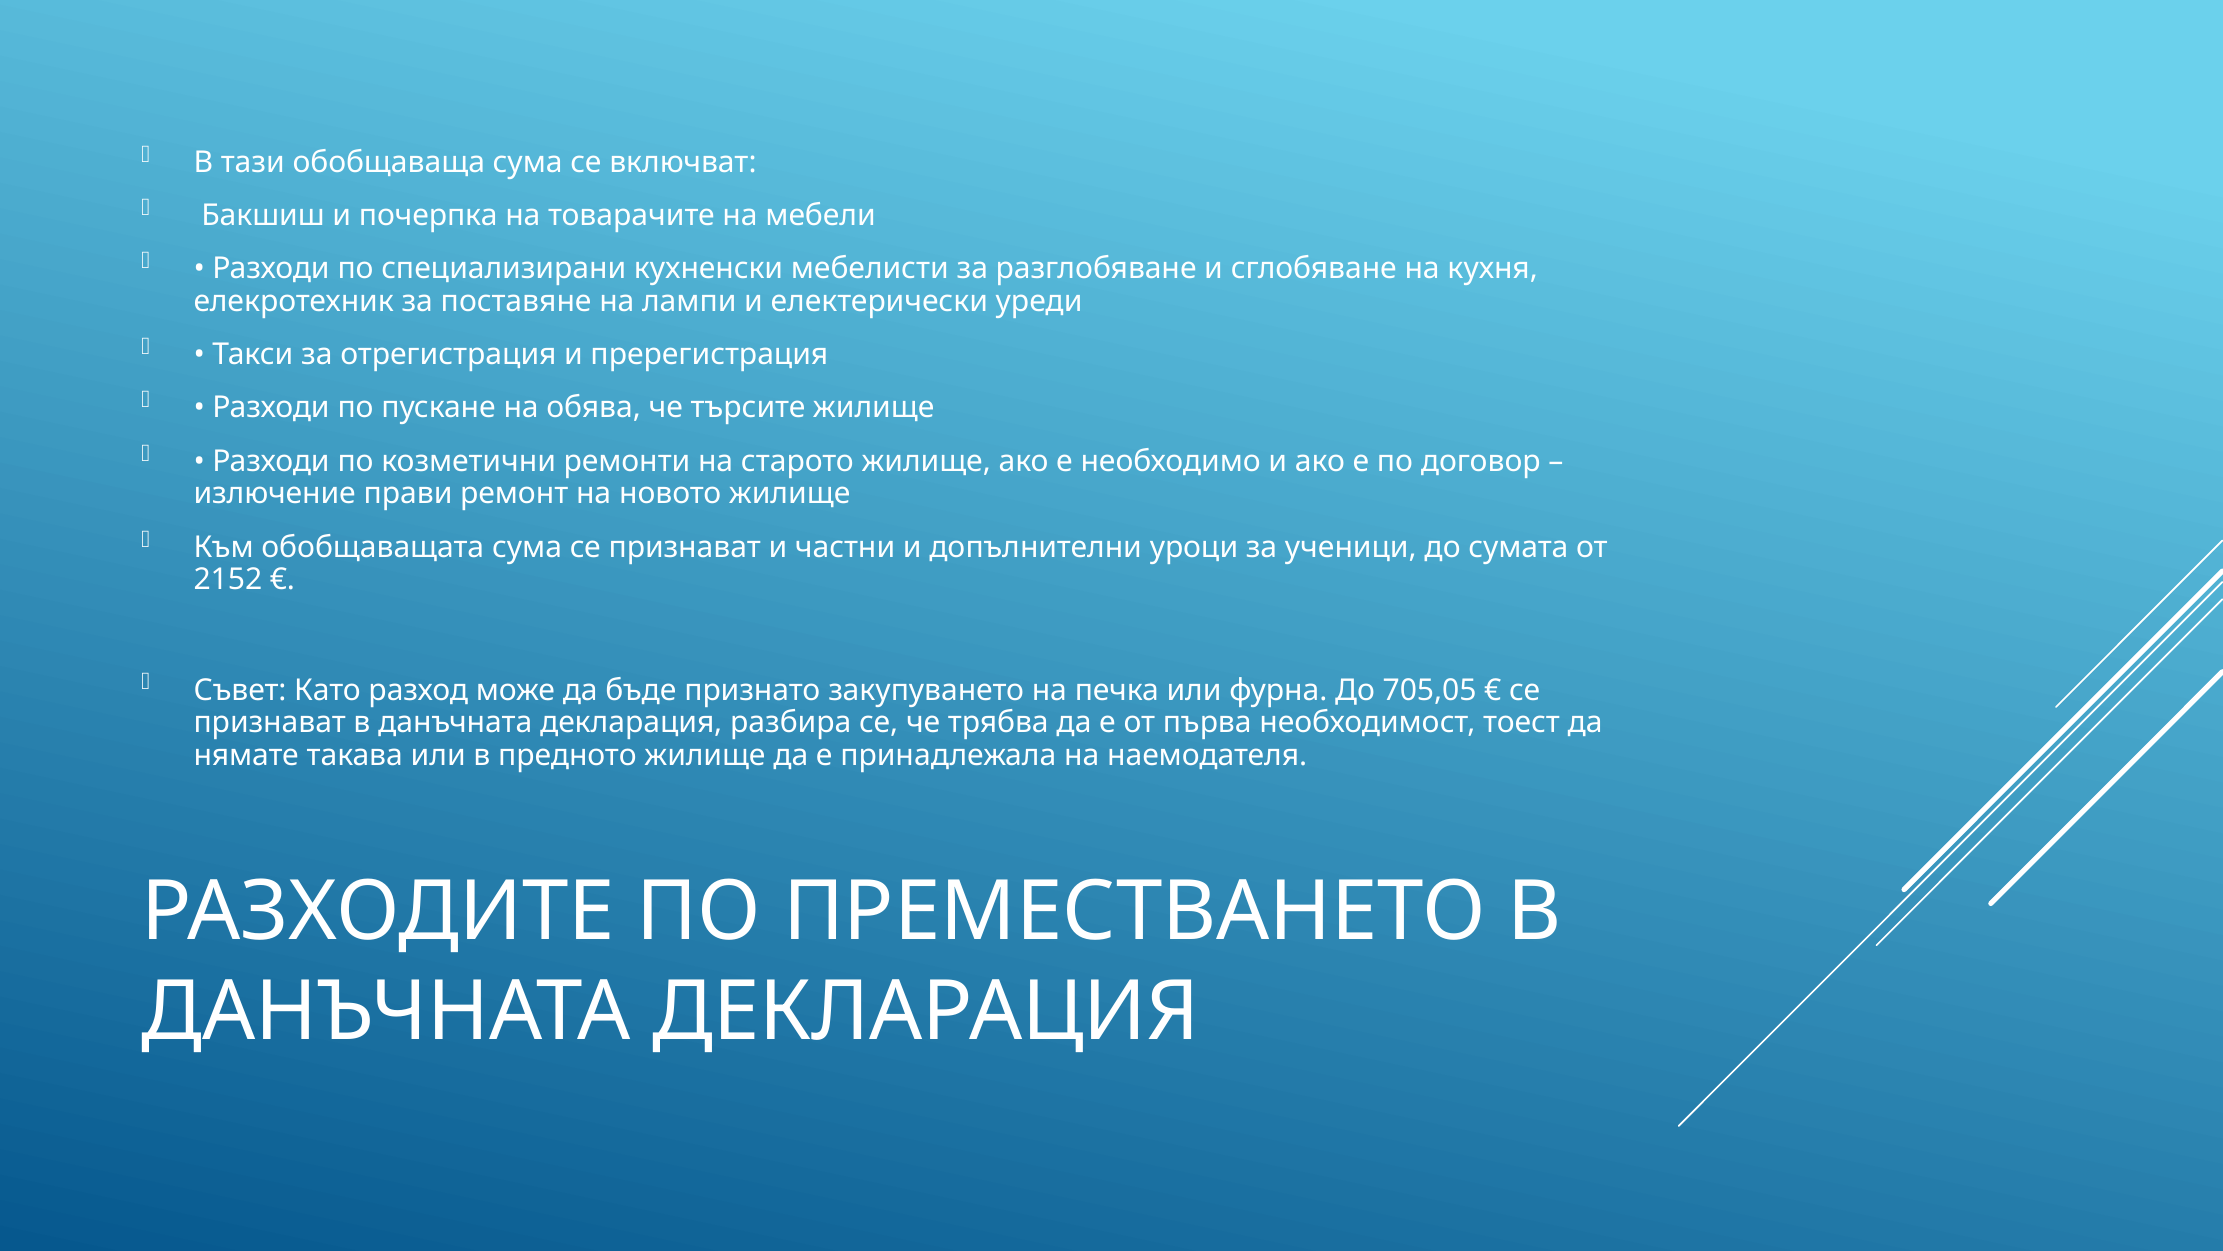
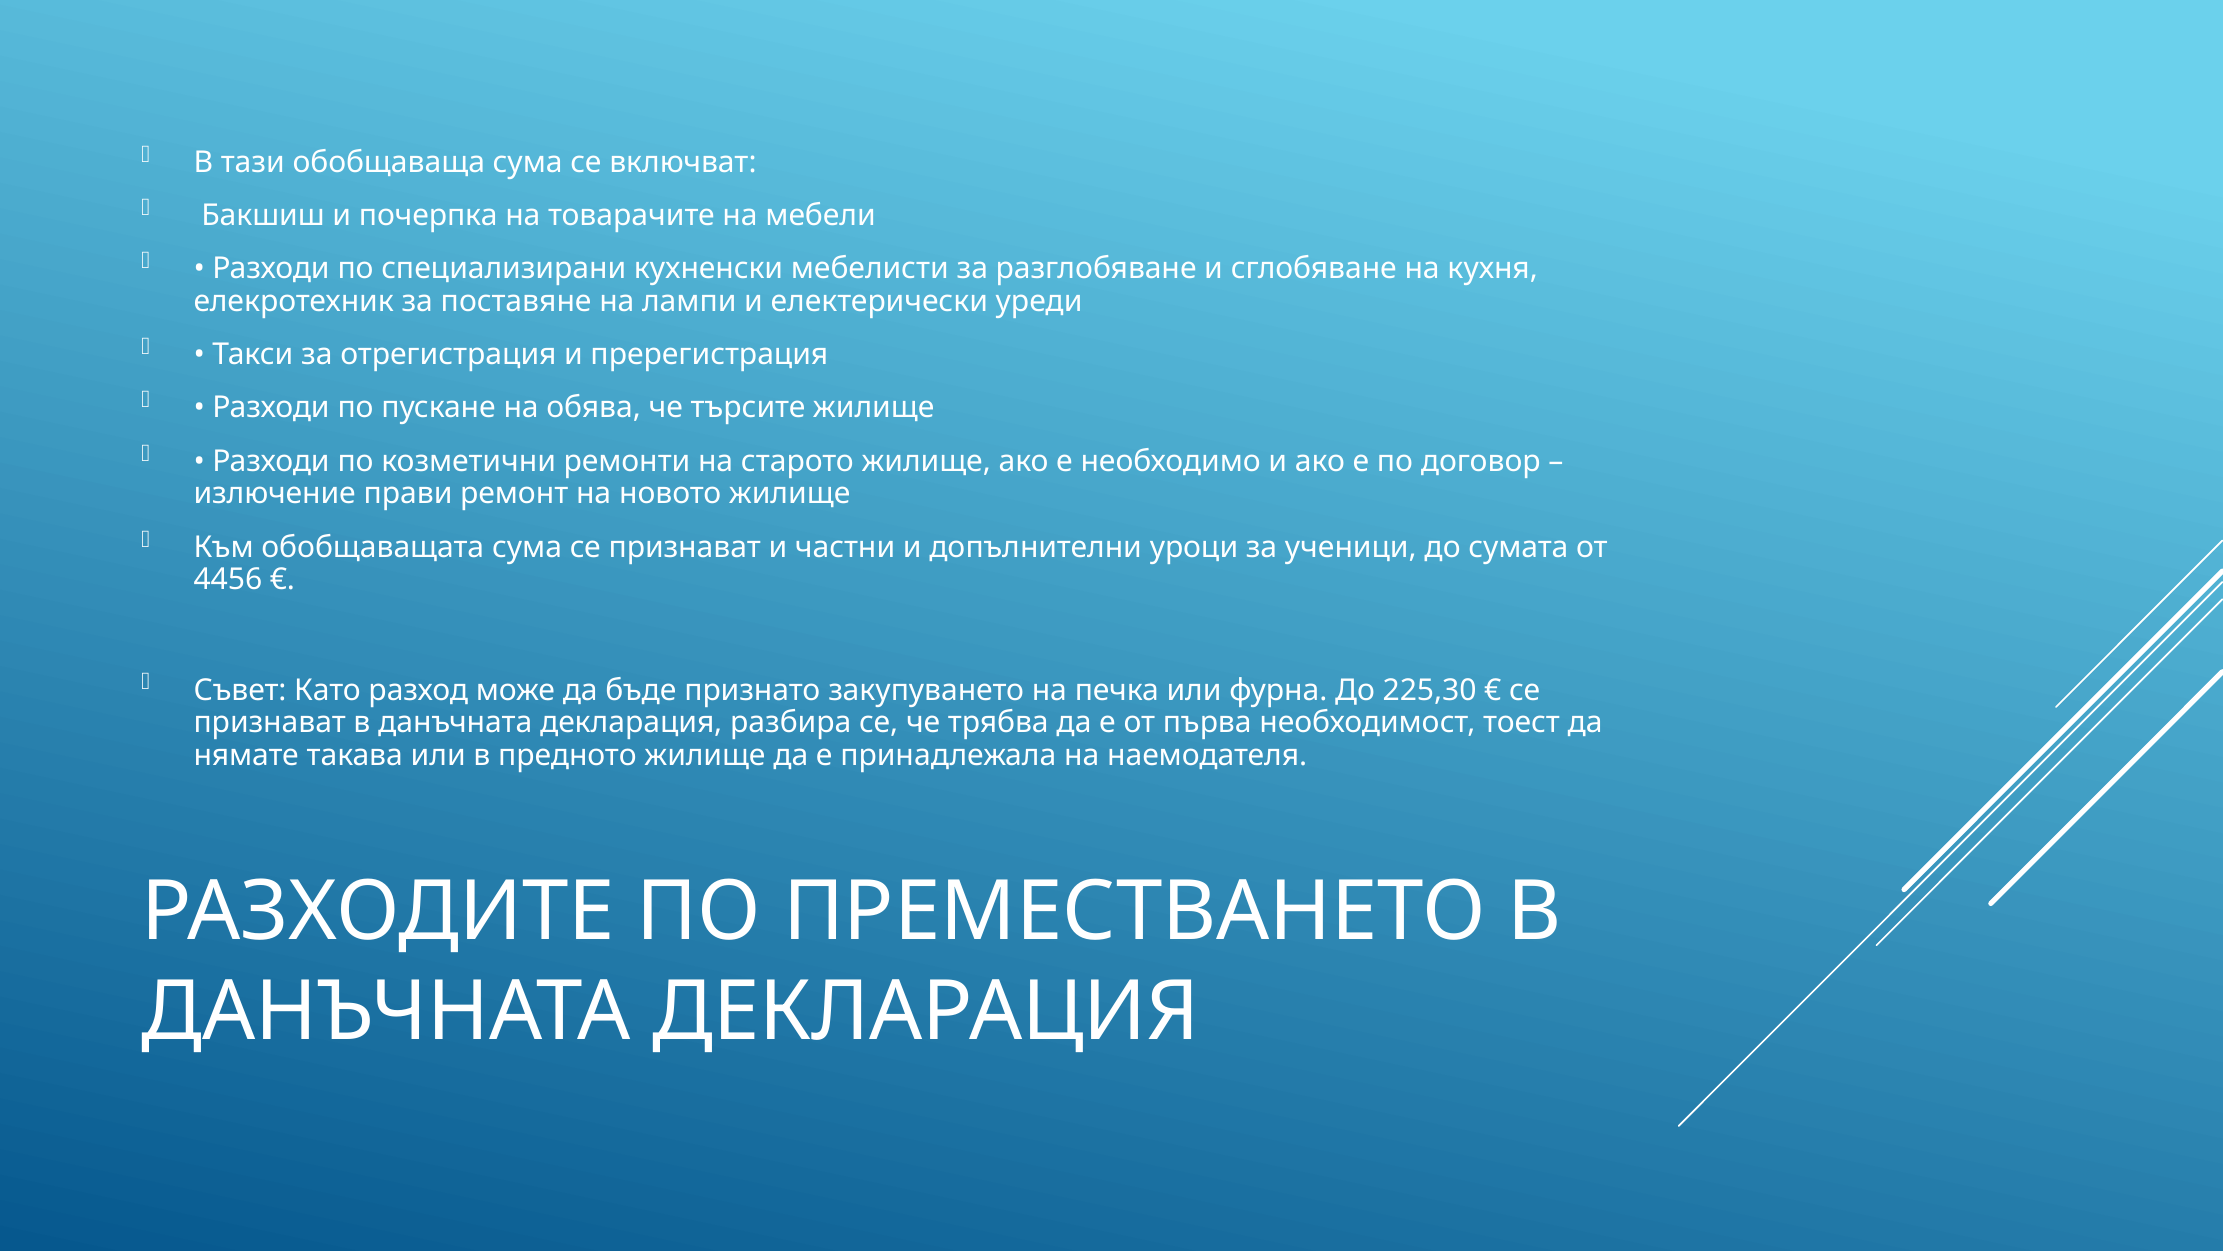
2152: 2152 -> 4456
705,05: 705,05 -> 225,30
